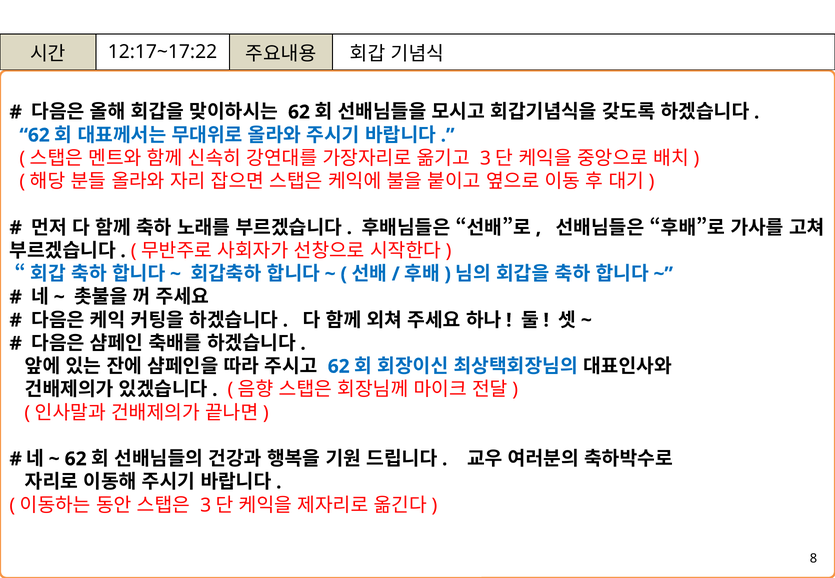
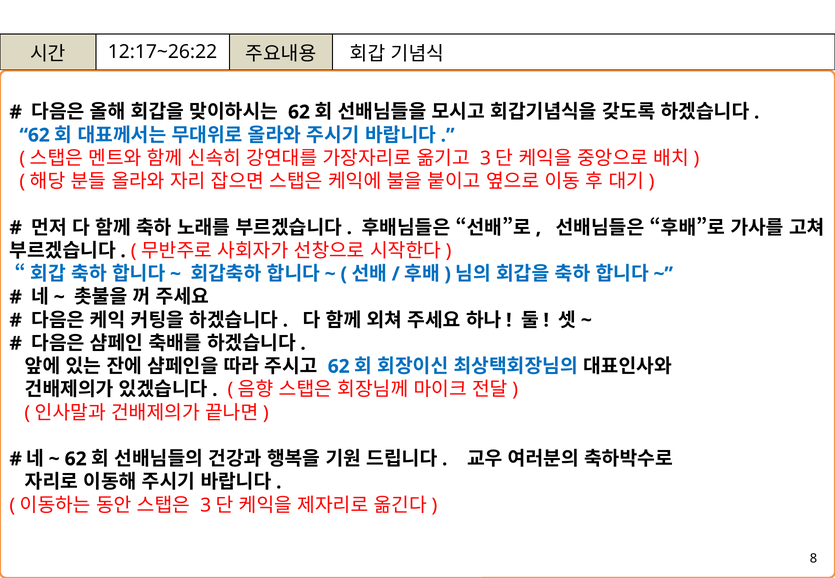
12:17~17:22: 12:17~17:22 -> 12:17~26:22
